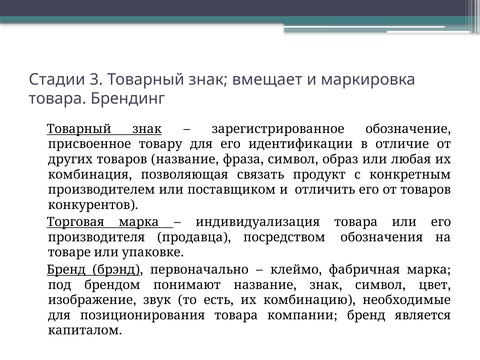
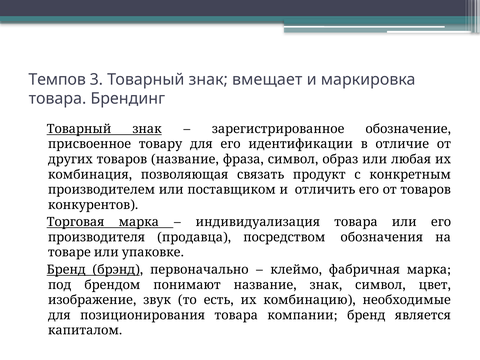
Стадии: Стадии -> Темпов
